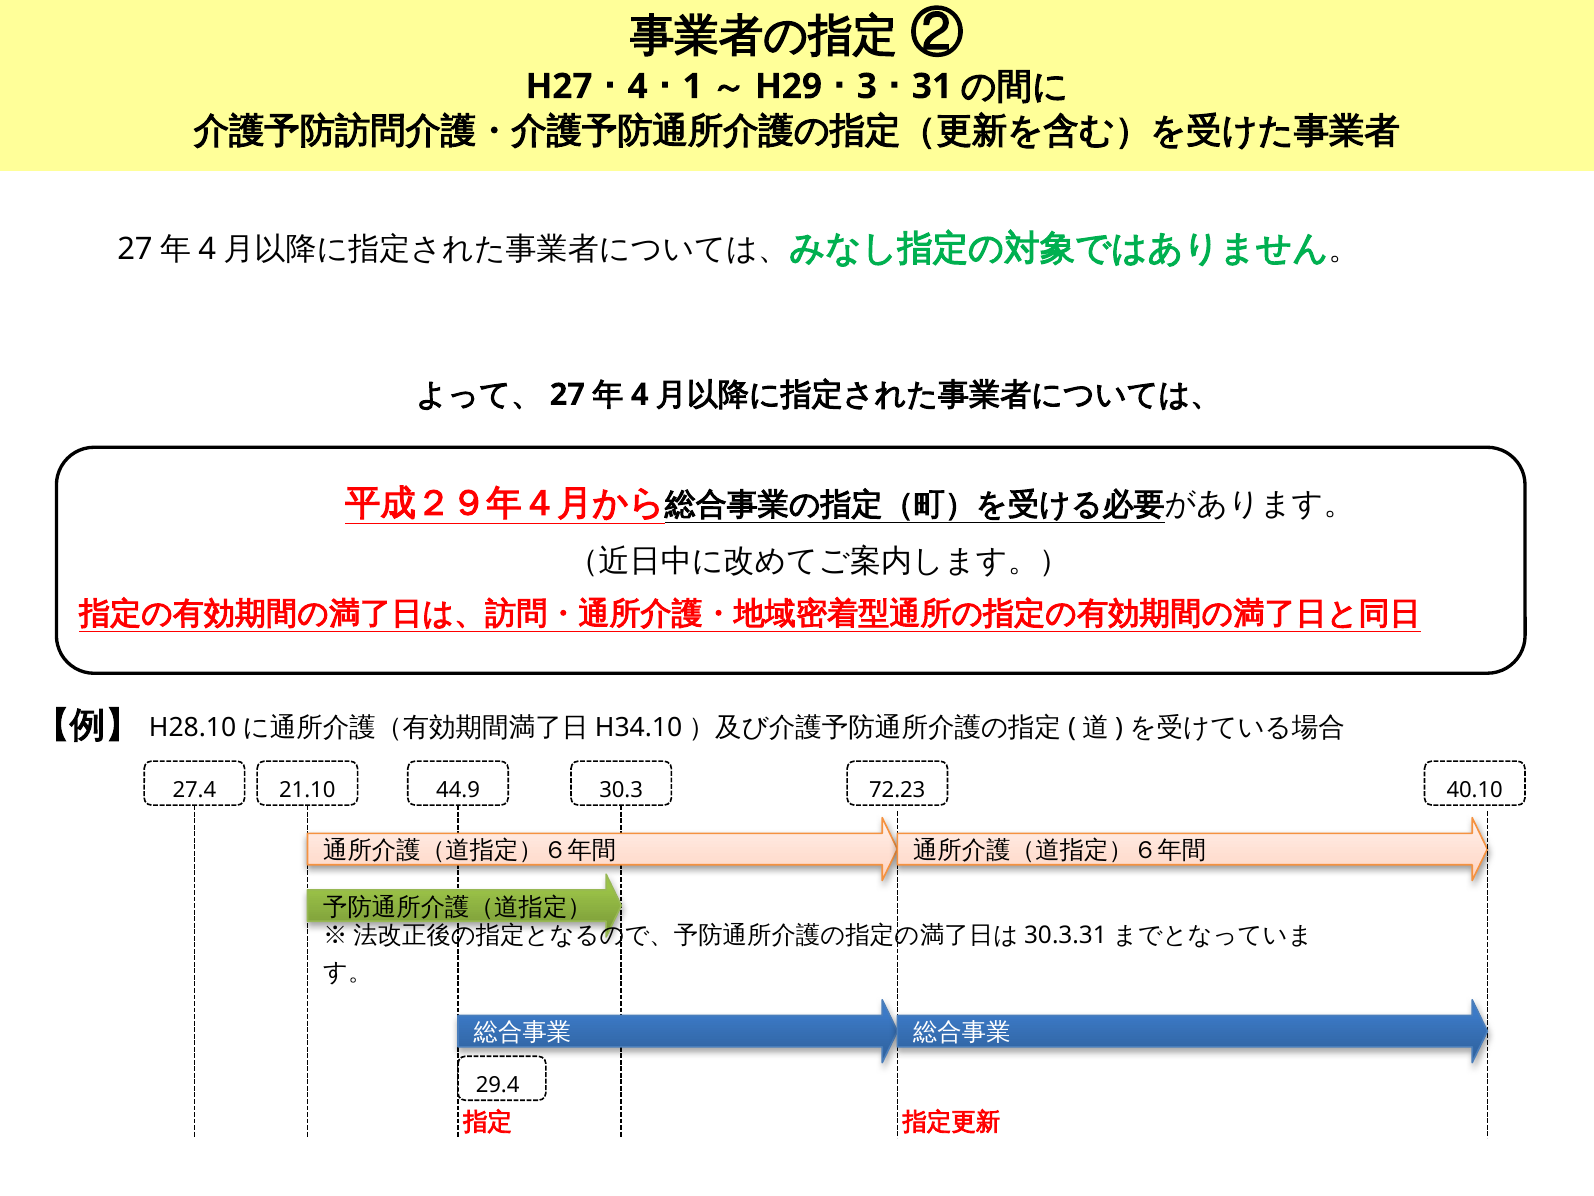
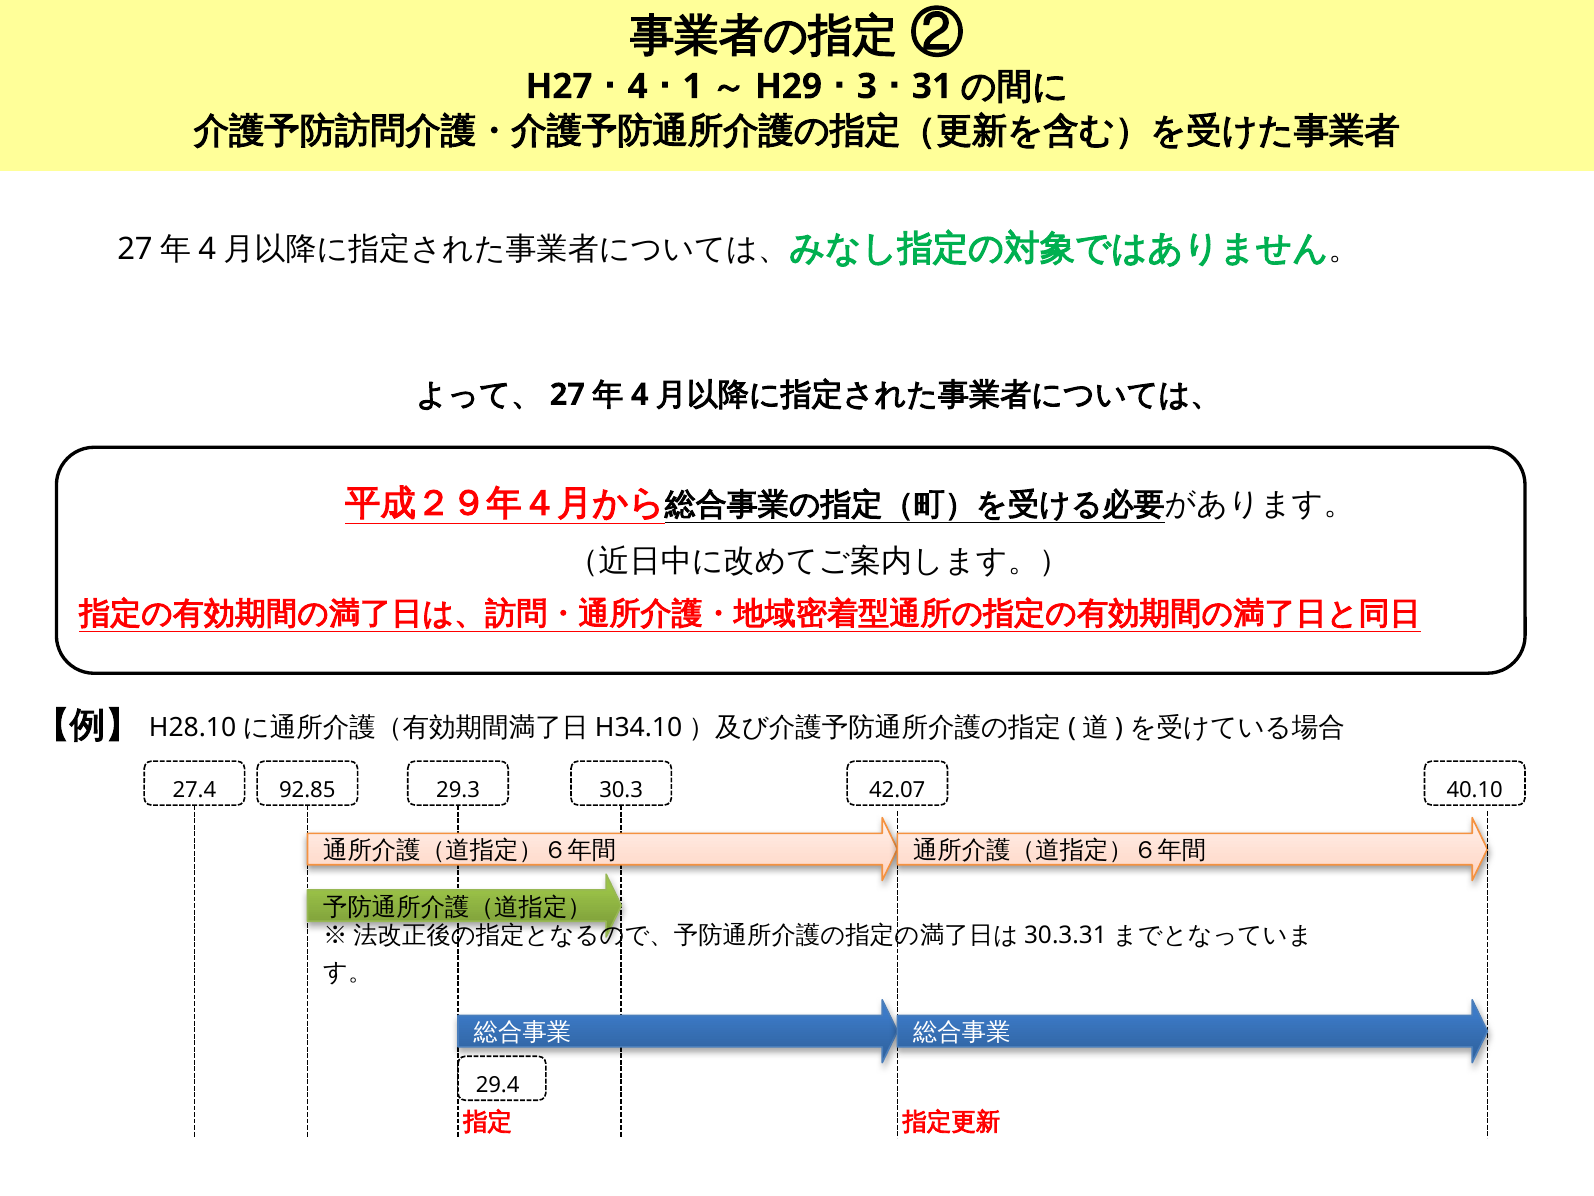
21.10: 21.10 -> 92.85
44.9: 44.9 -> 29.3
72.23: 72.23 -> 42.07
